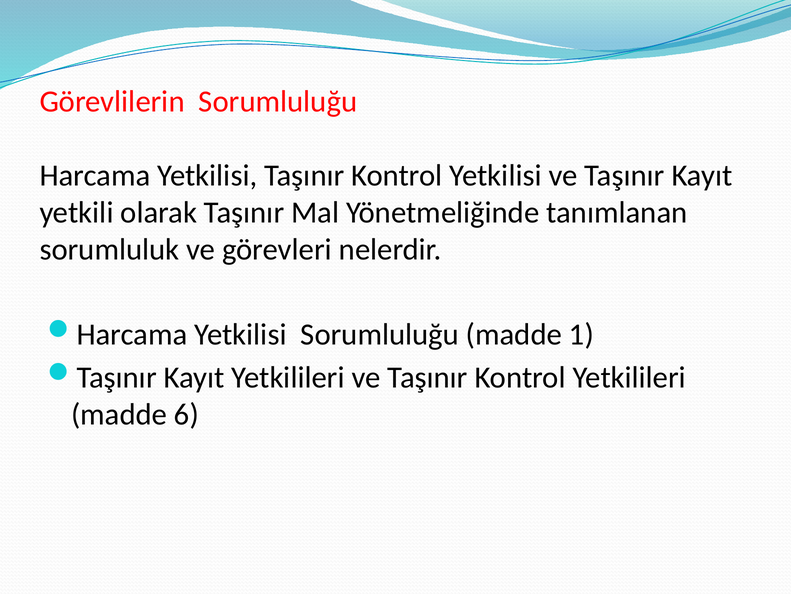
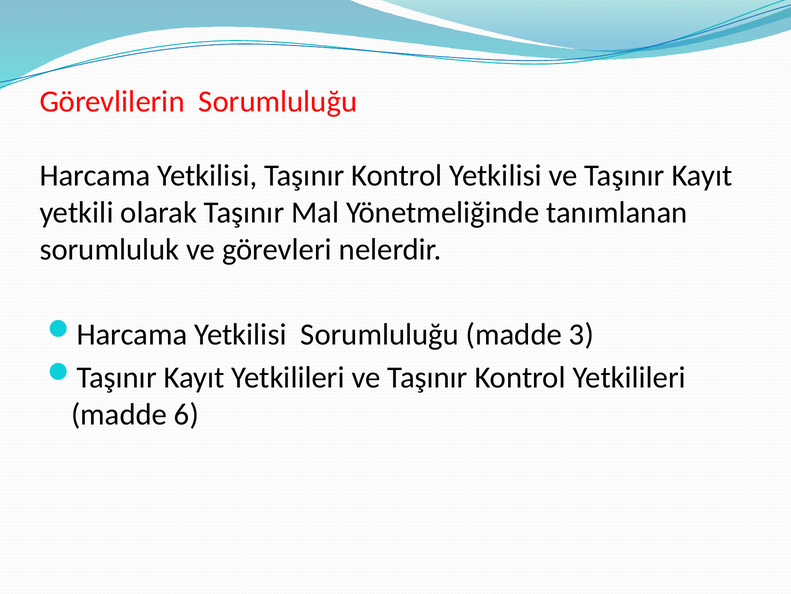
1: 1 -> 3
